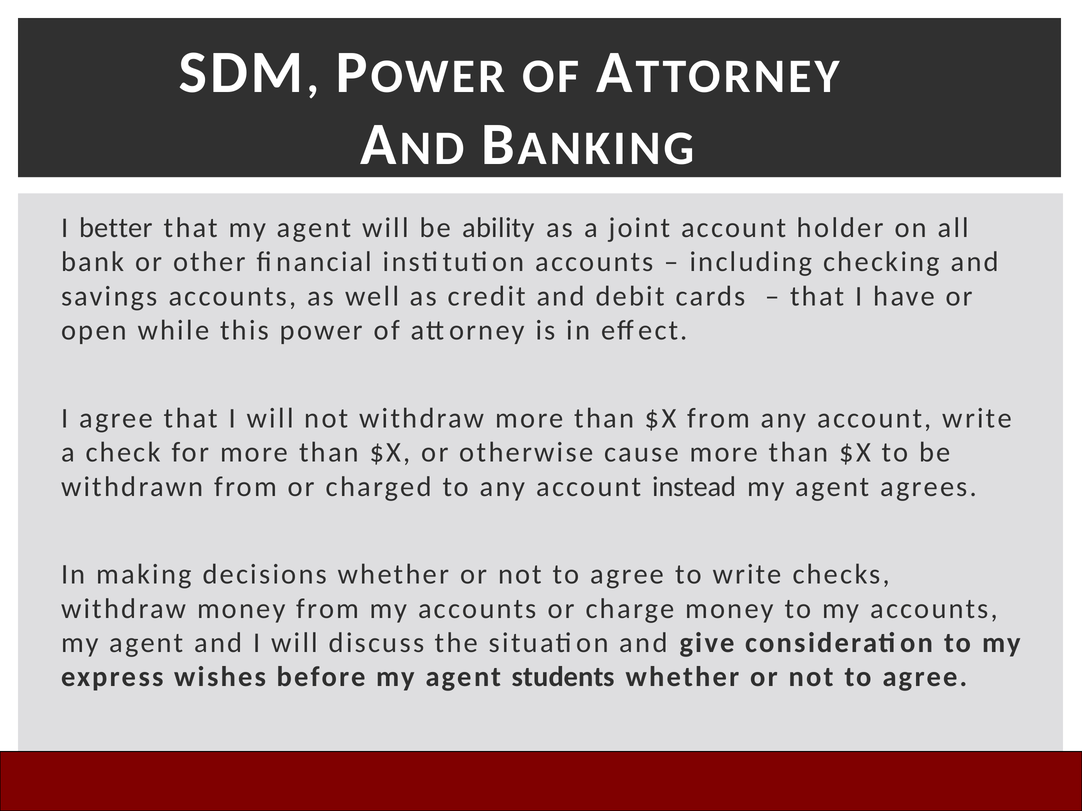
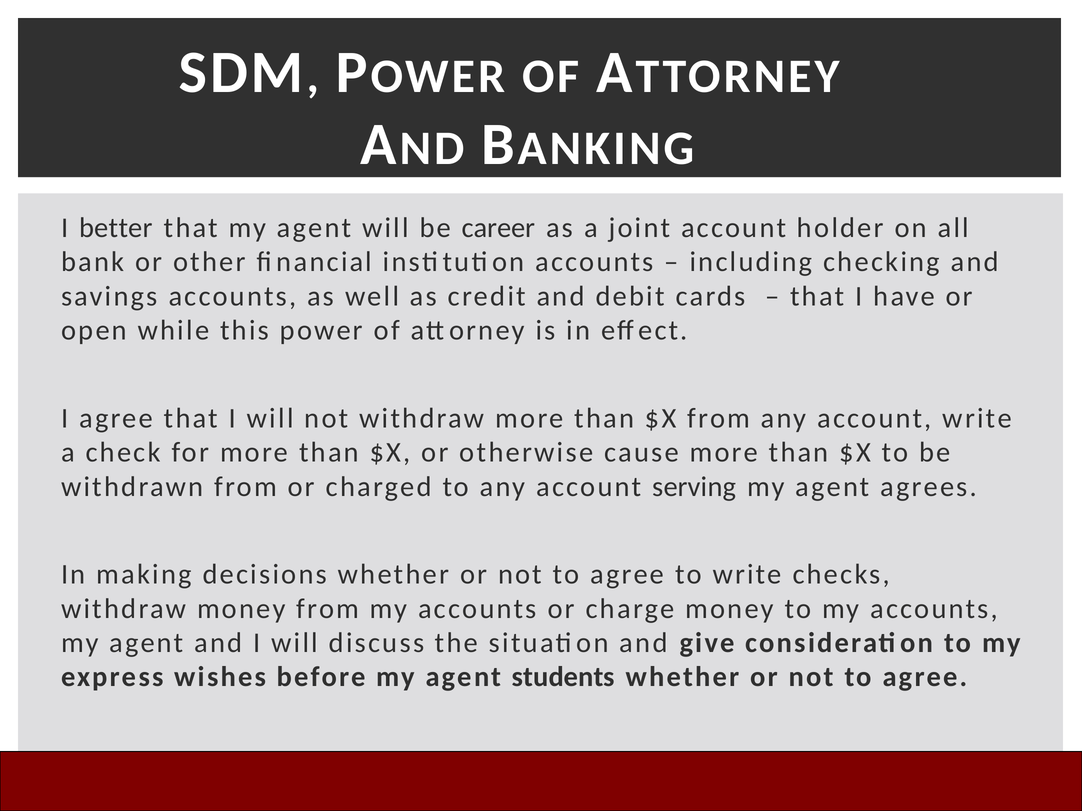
ability: ability -> career
instead: instead -> serving
